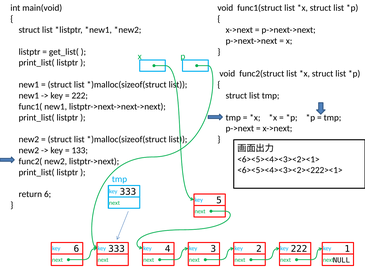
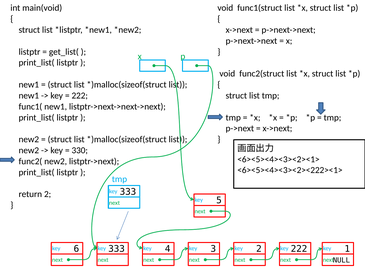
133: 133 -> 330
return 6: 6 -> 2
